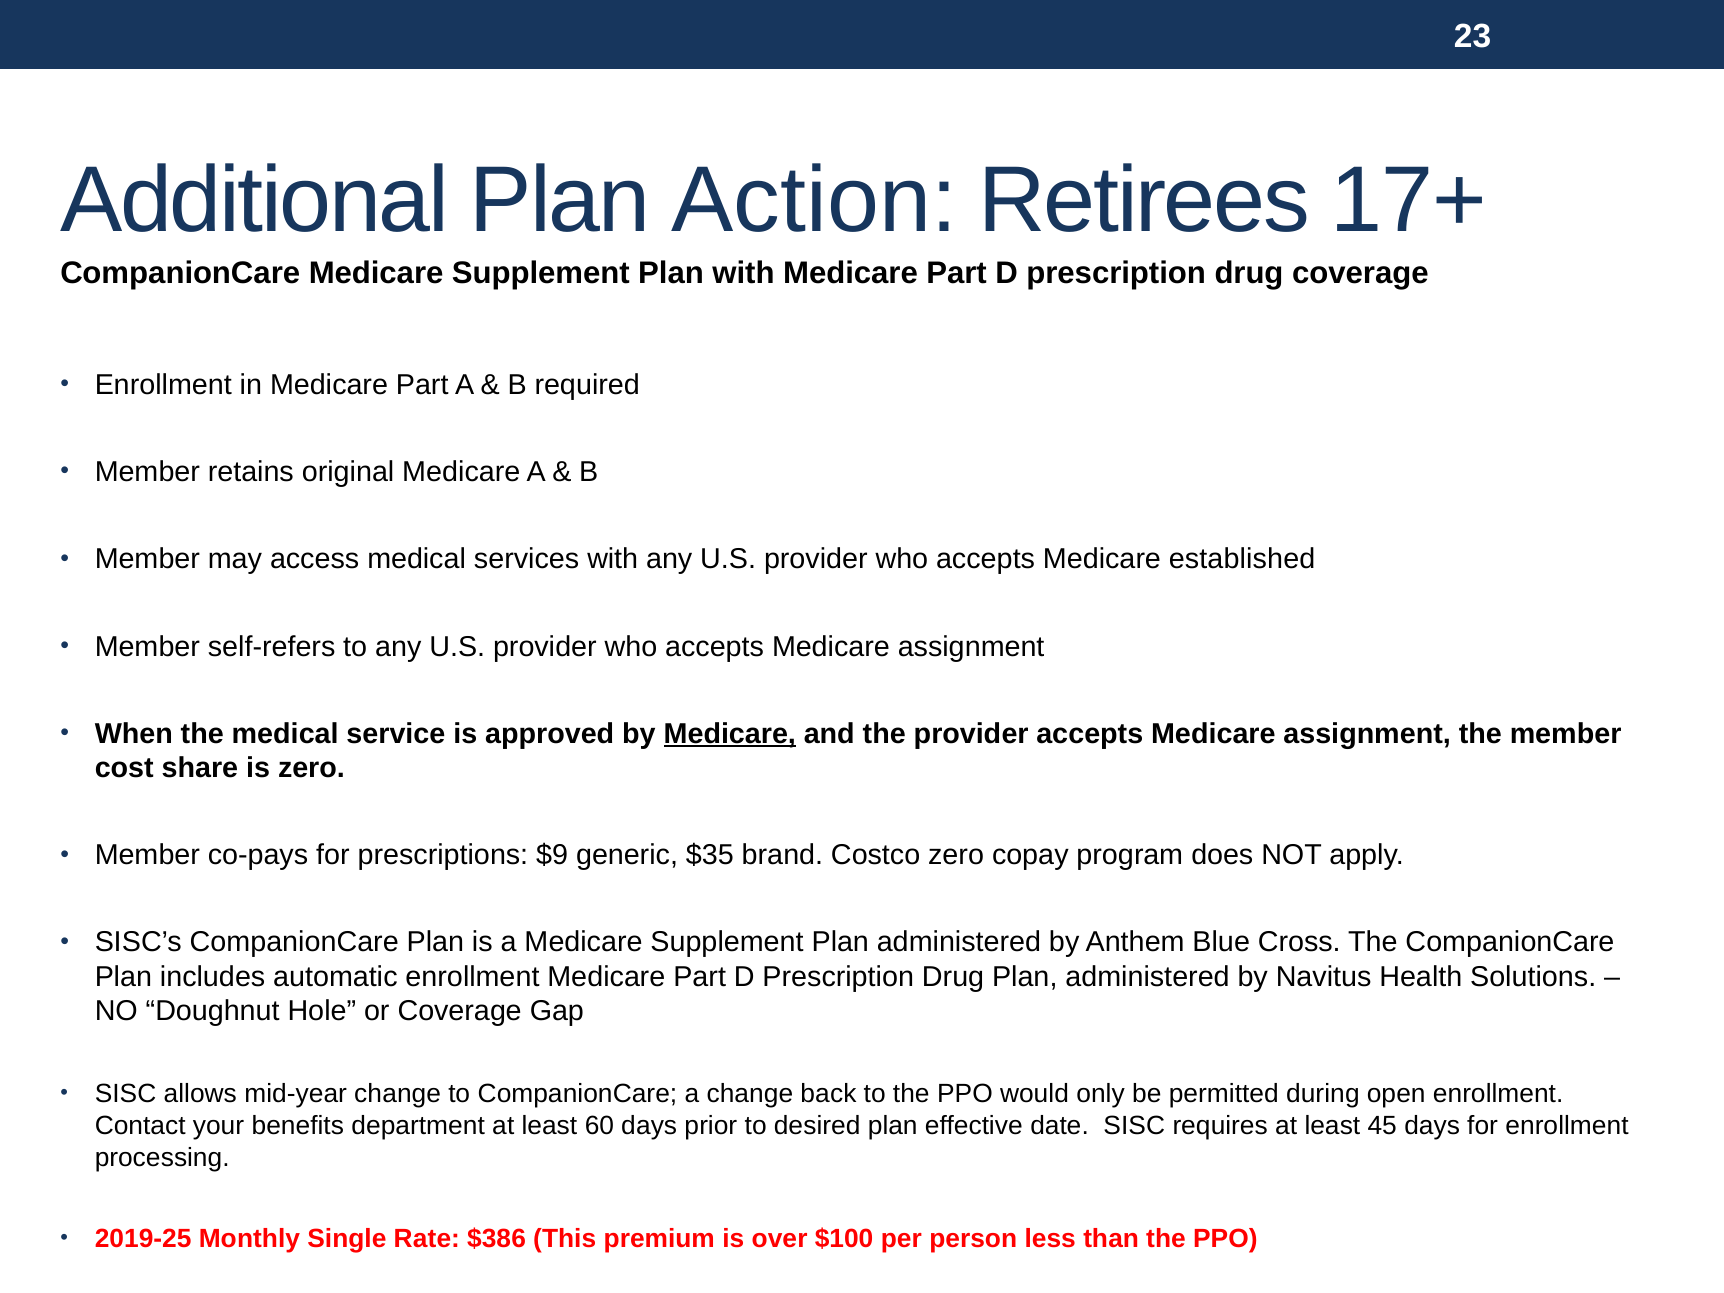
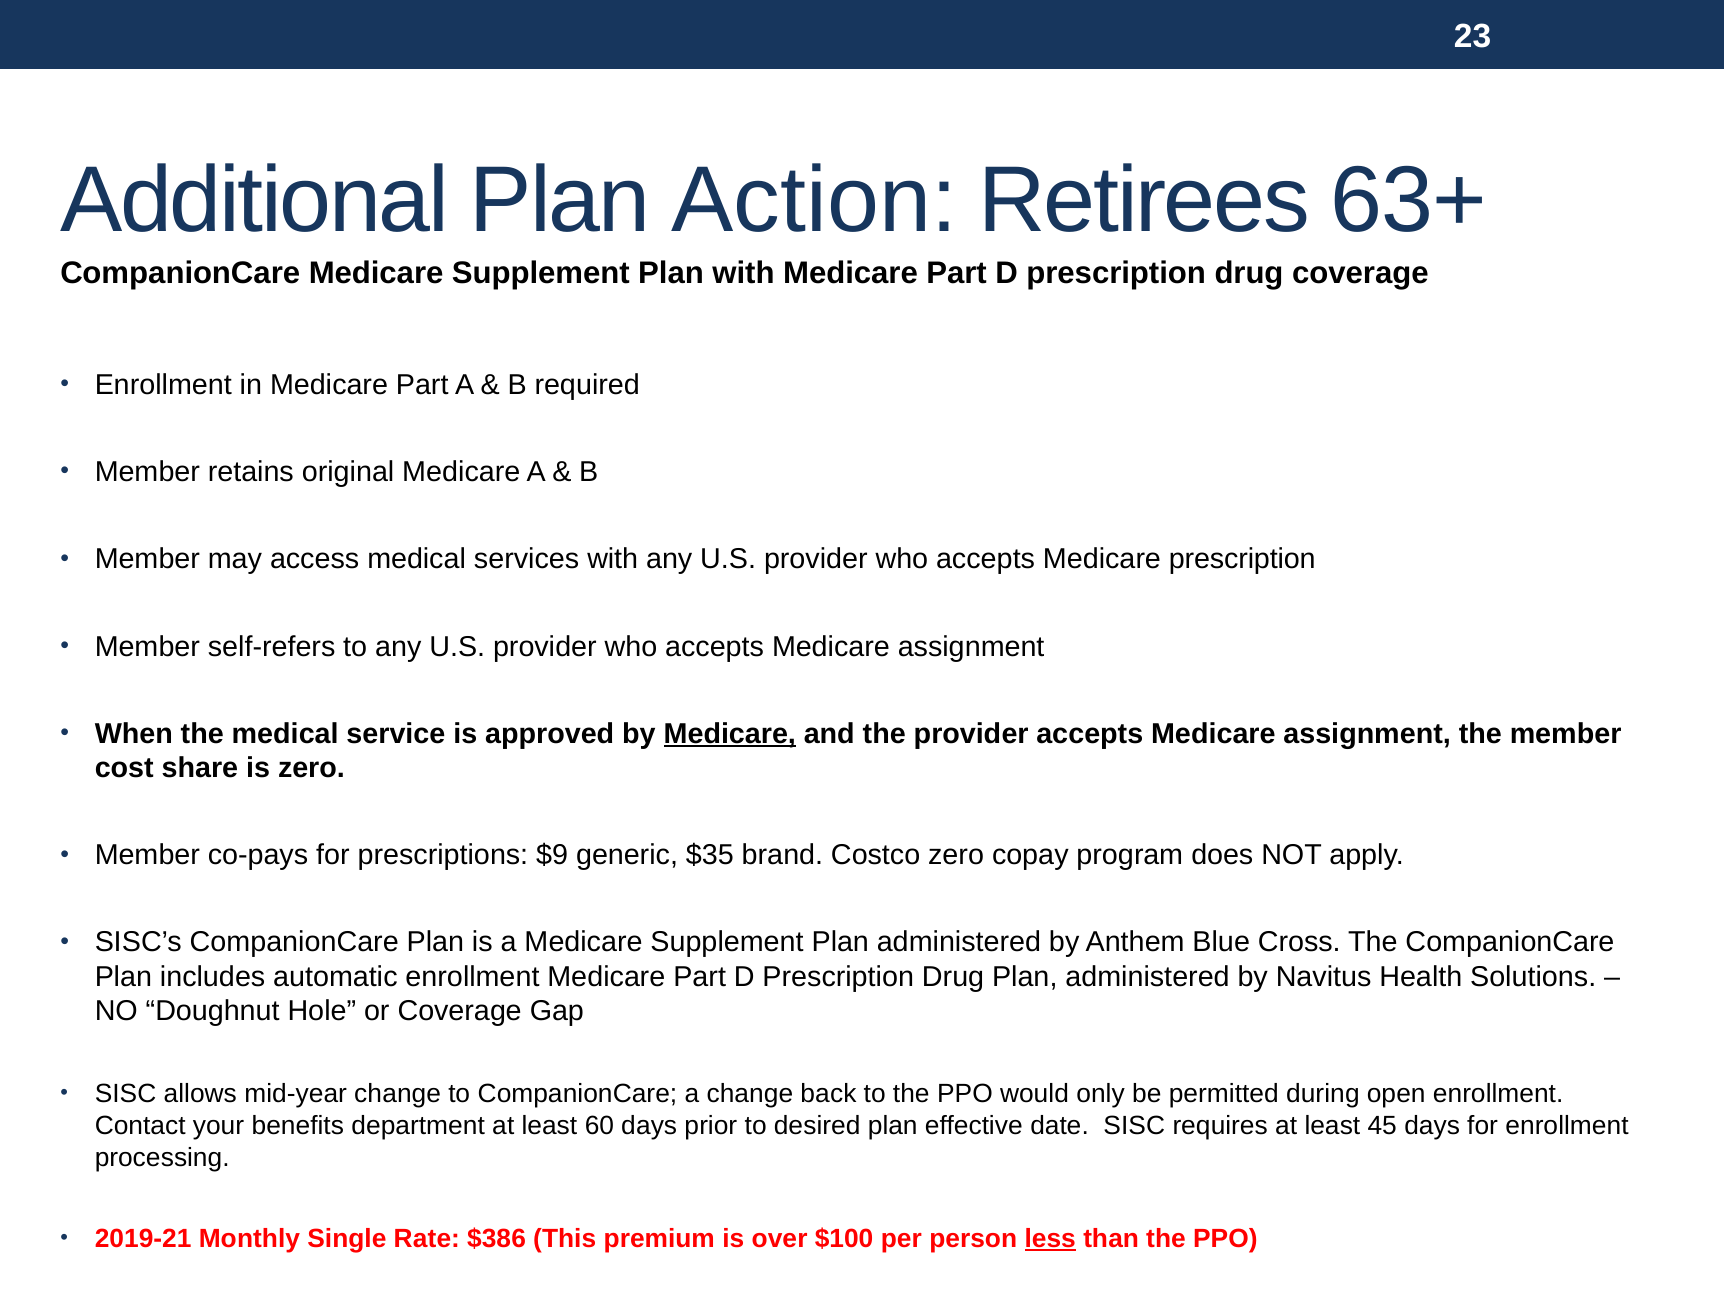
17+: 17+ -> 63+
Medicare established: established -> prescription
2019-25: 2019-25 -> 2019-21
less underline: none -> present
